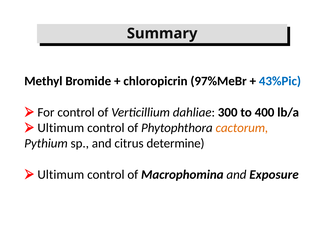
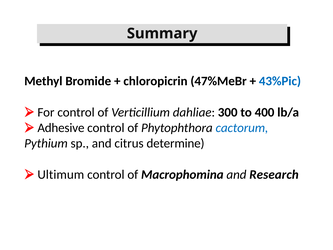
97%MeBr: 97%MeBr -> 47%MeBr
Ultimum at (61, 128): Ultimum -> Adhesive
cactorum colour: orange -> blue
Exposure: Exposure -> Research
